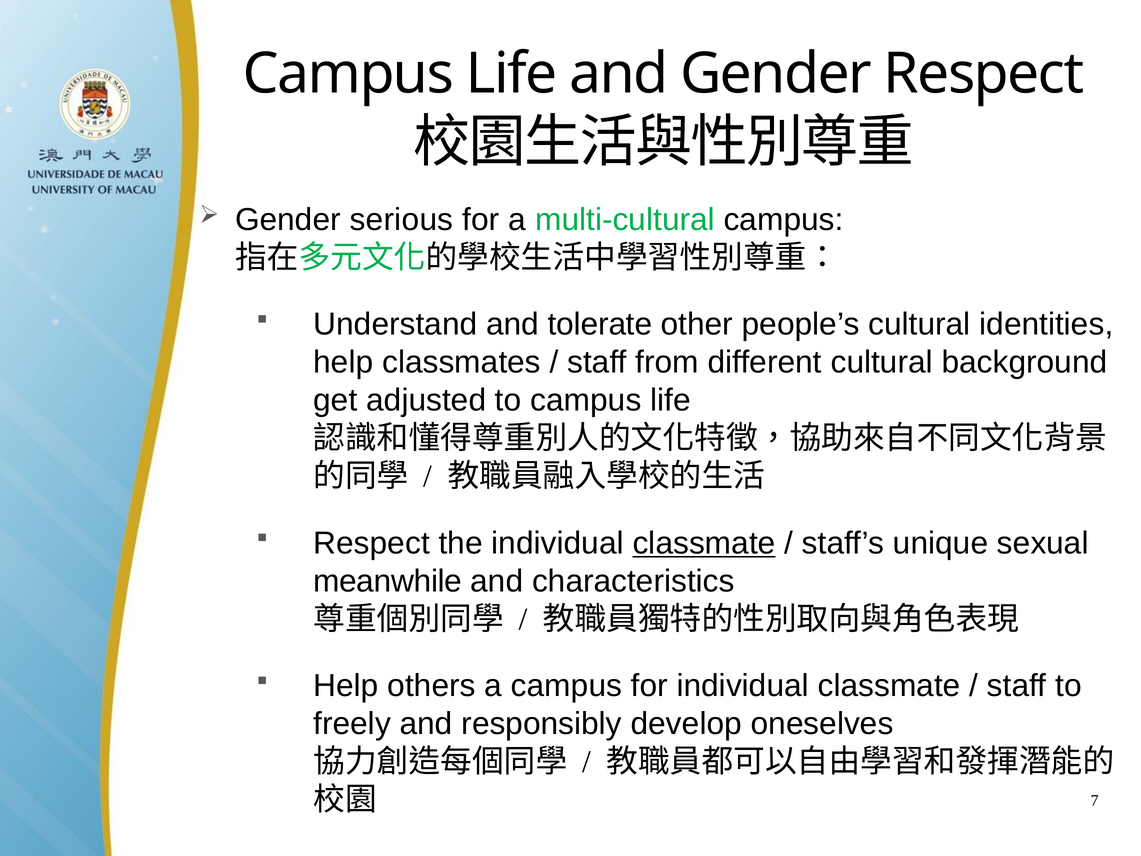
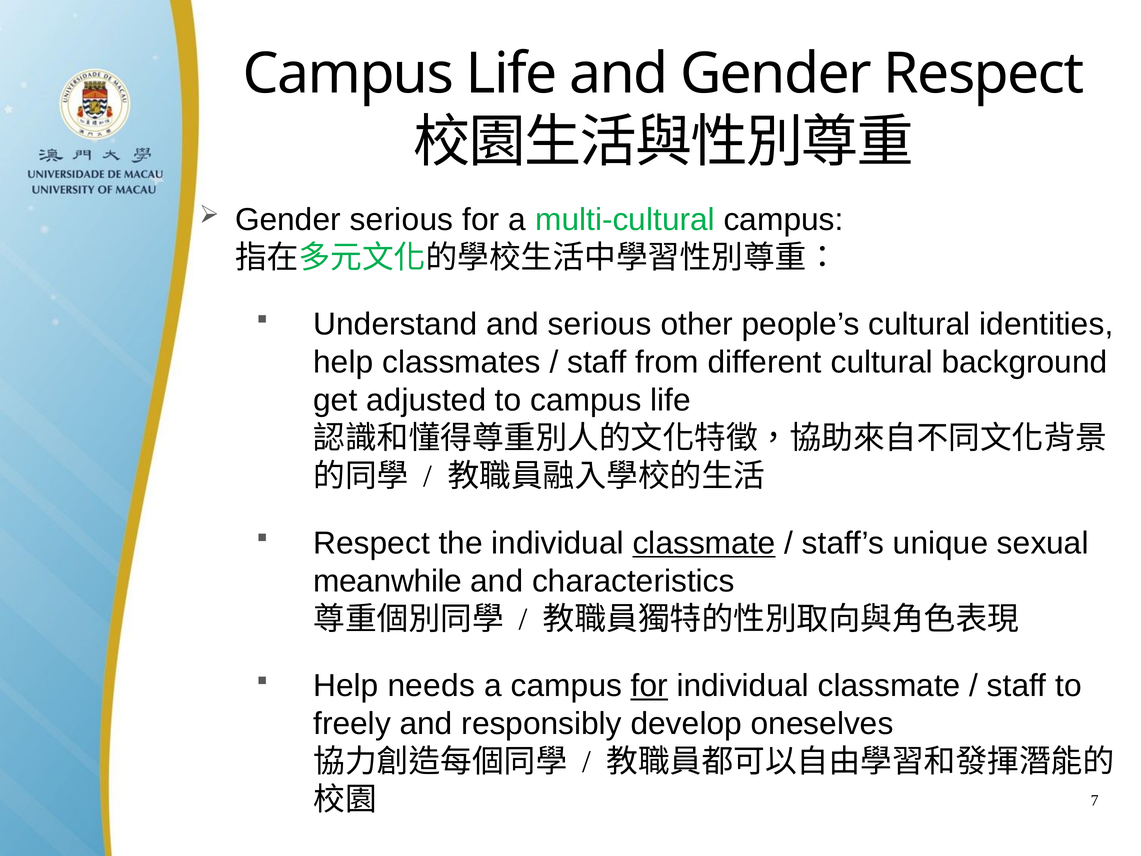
and tolerate: tolerate -> serious
others: others -> needs
for at (649, 686) underline: none -> present
